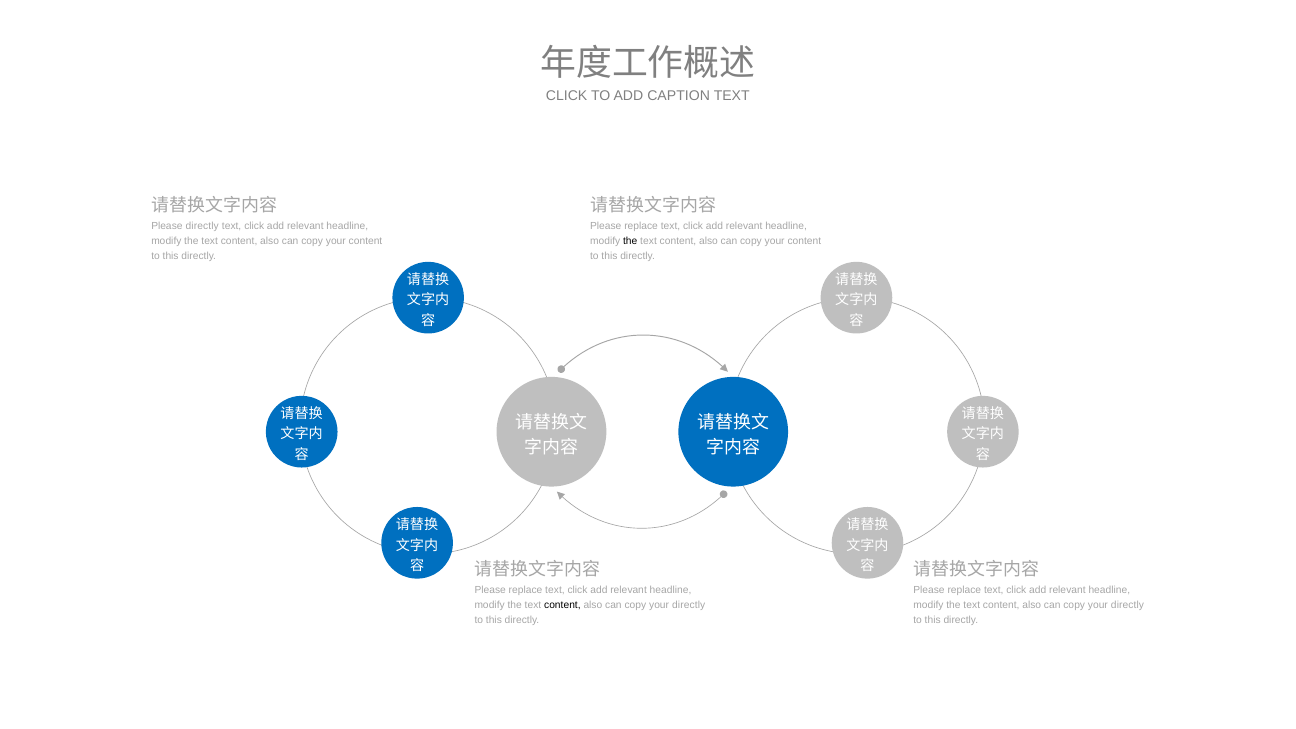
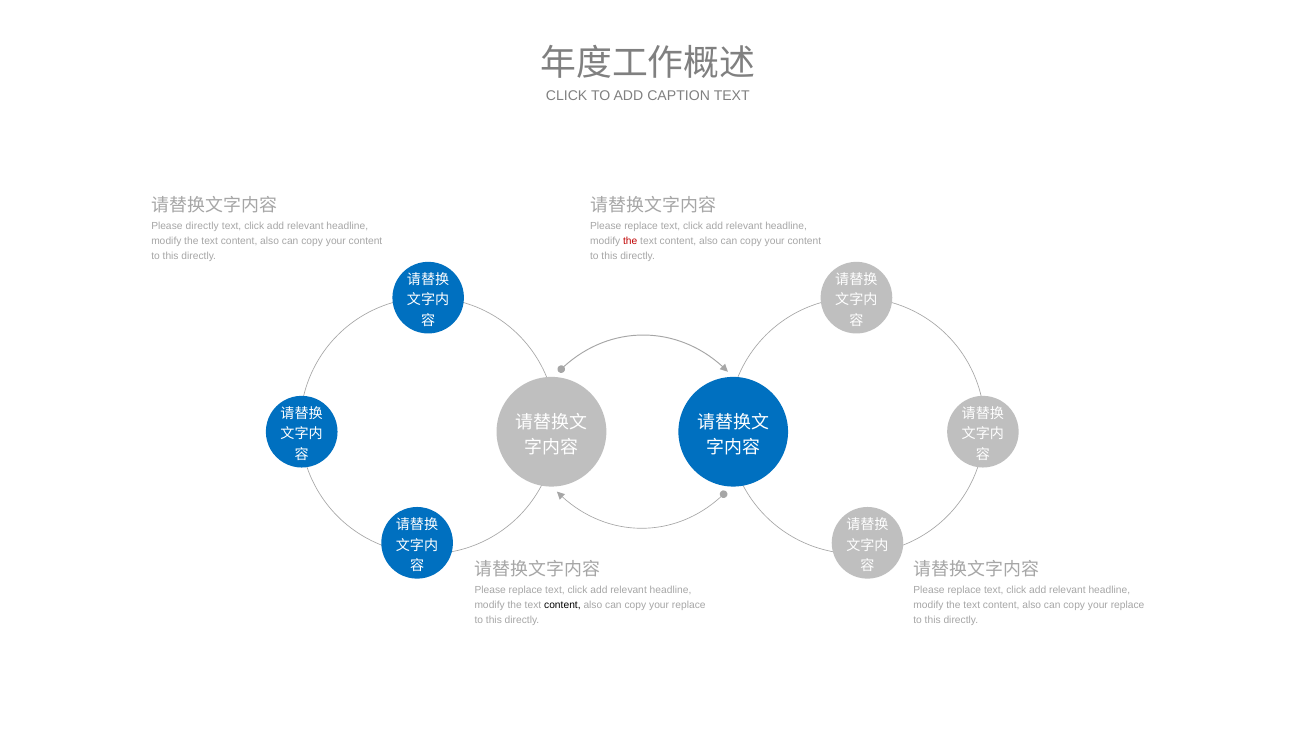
the at (630, 241) colour: black -> red
directly at (689, 605): directly -> replace
directly at (1128, 605): directly -> replace
